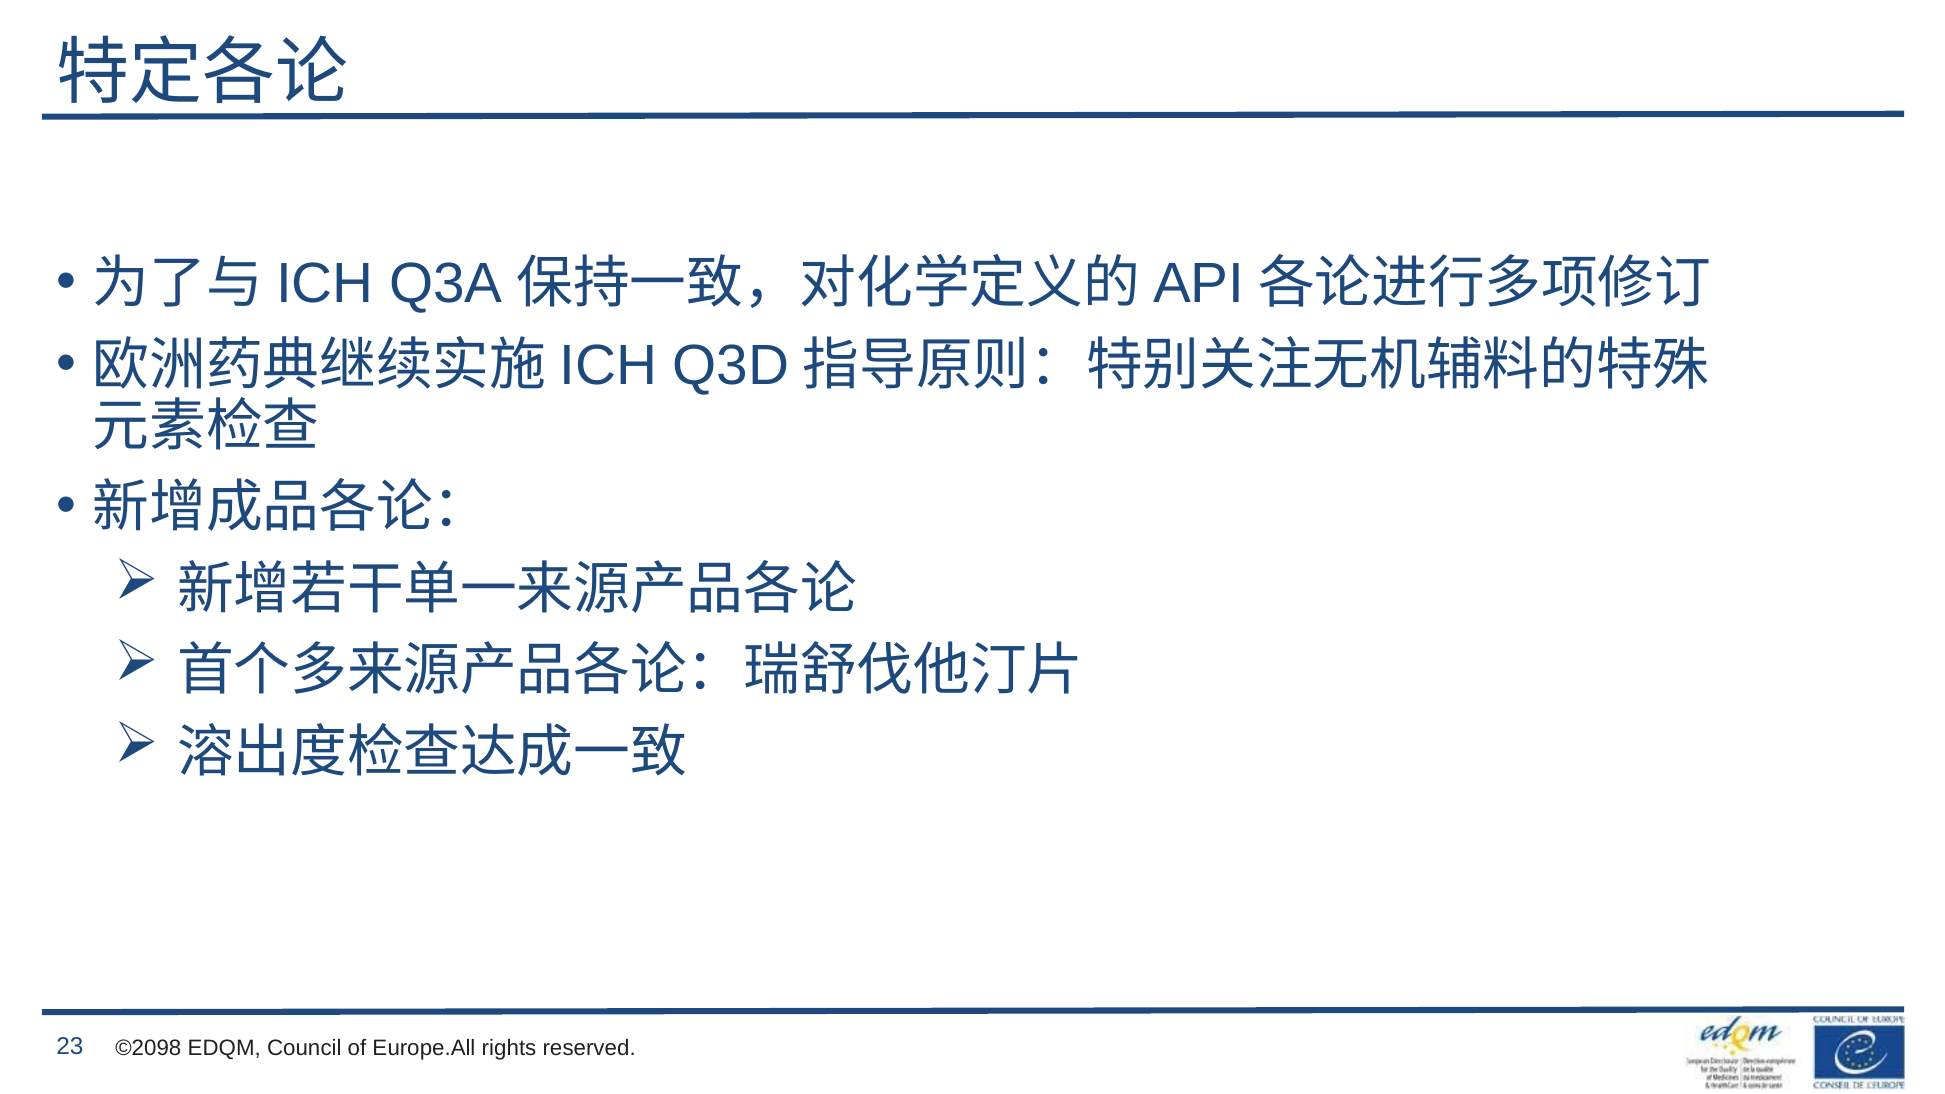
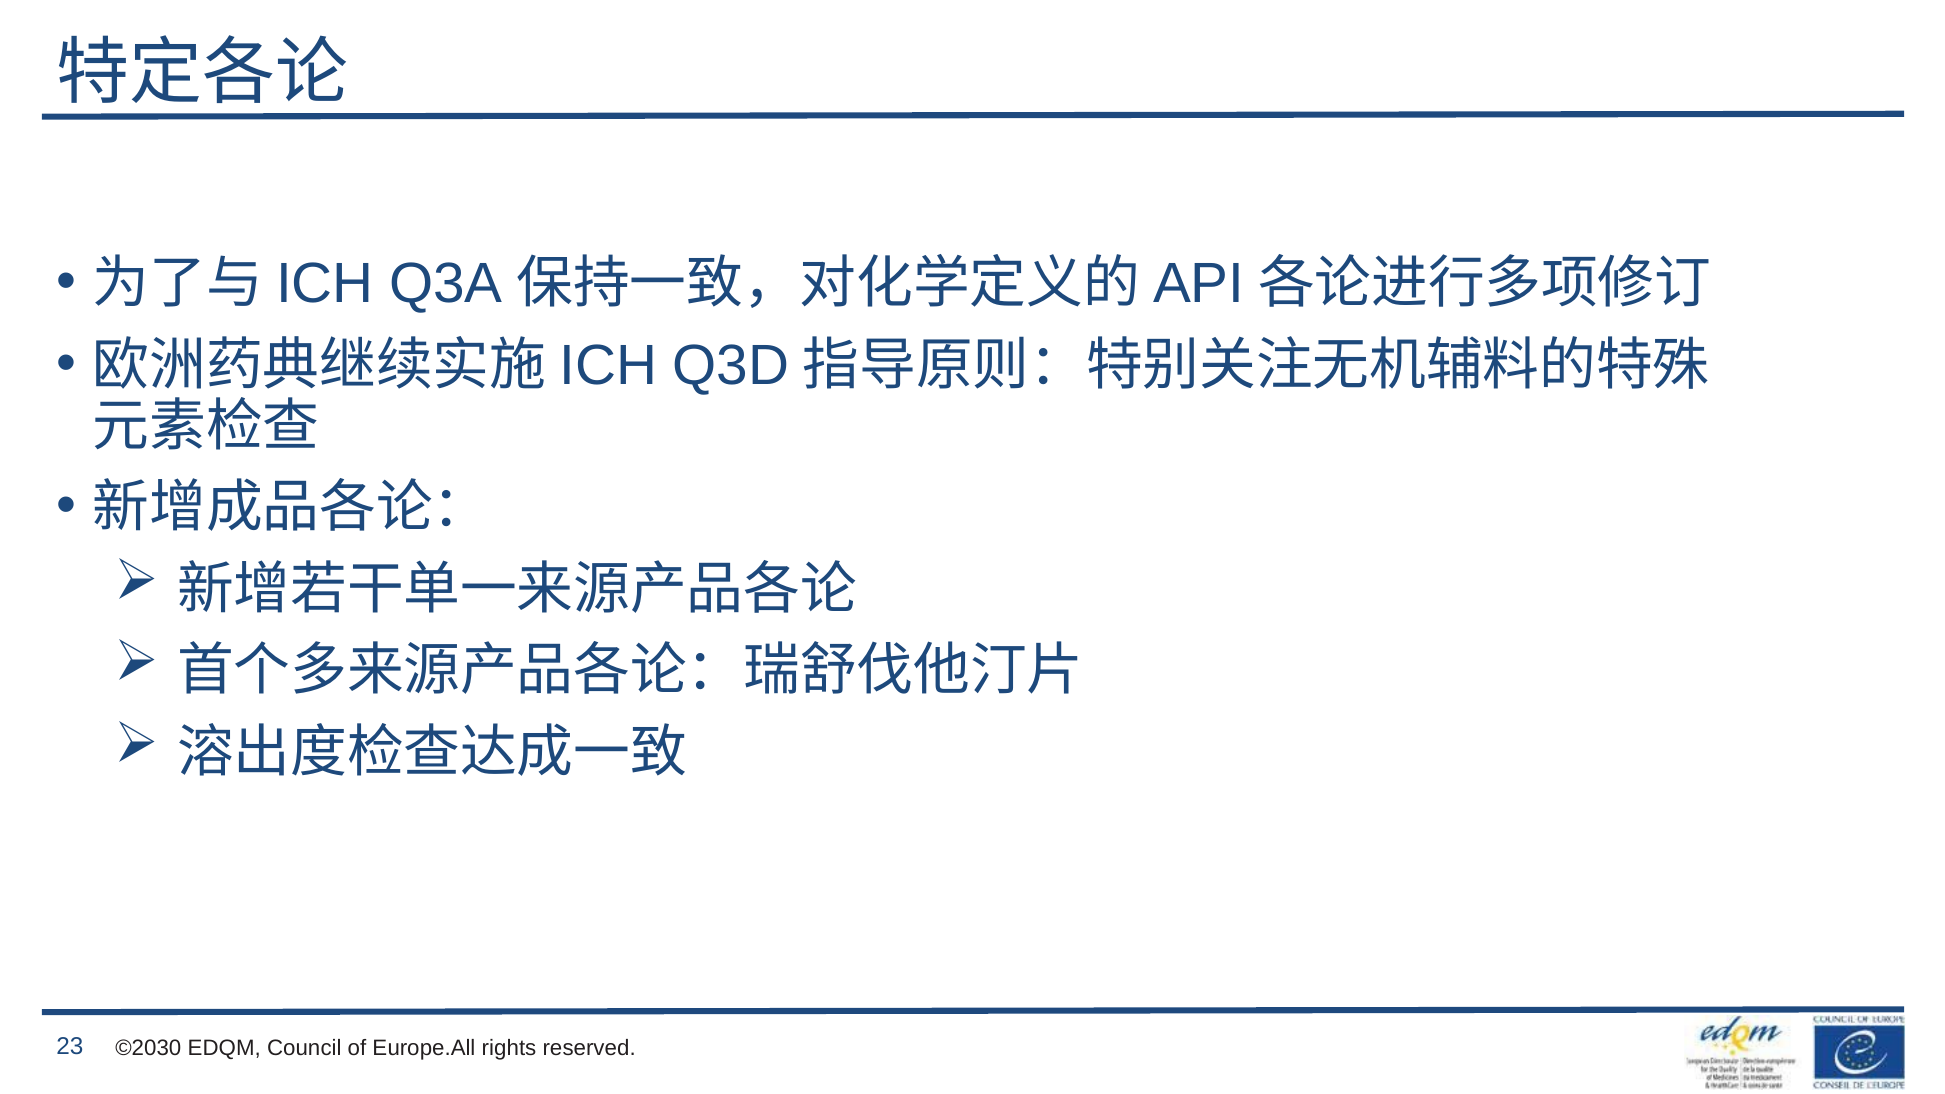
©2098: ©2098 -> ©2030
